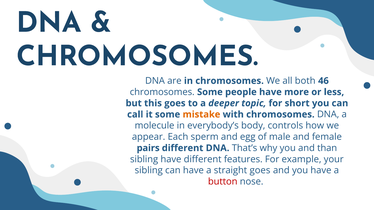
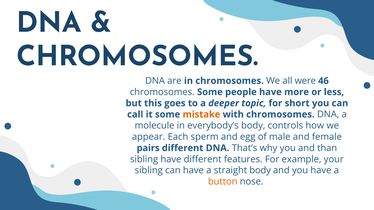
both: both -> were
straight goes: goes -> body
button colour: red -> orange
